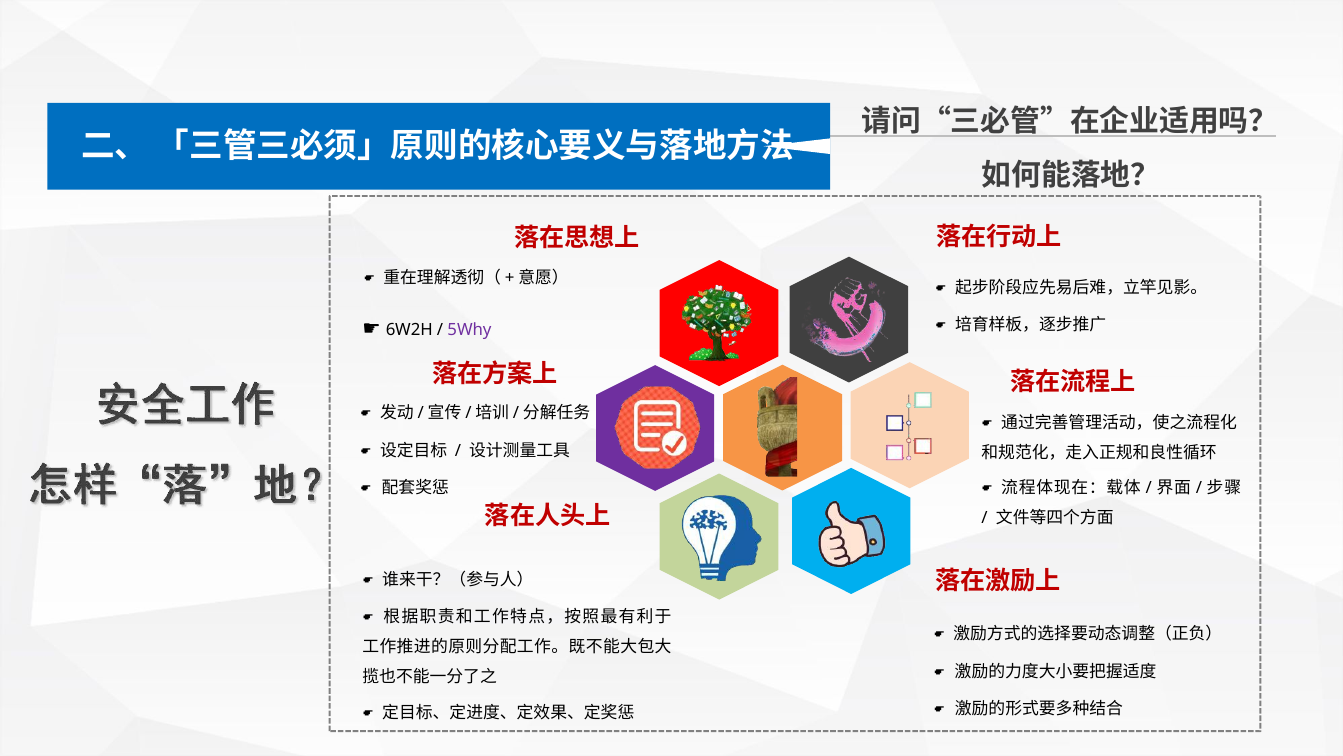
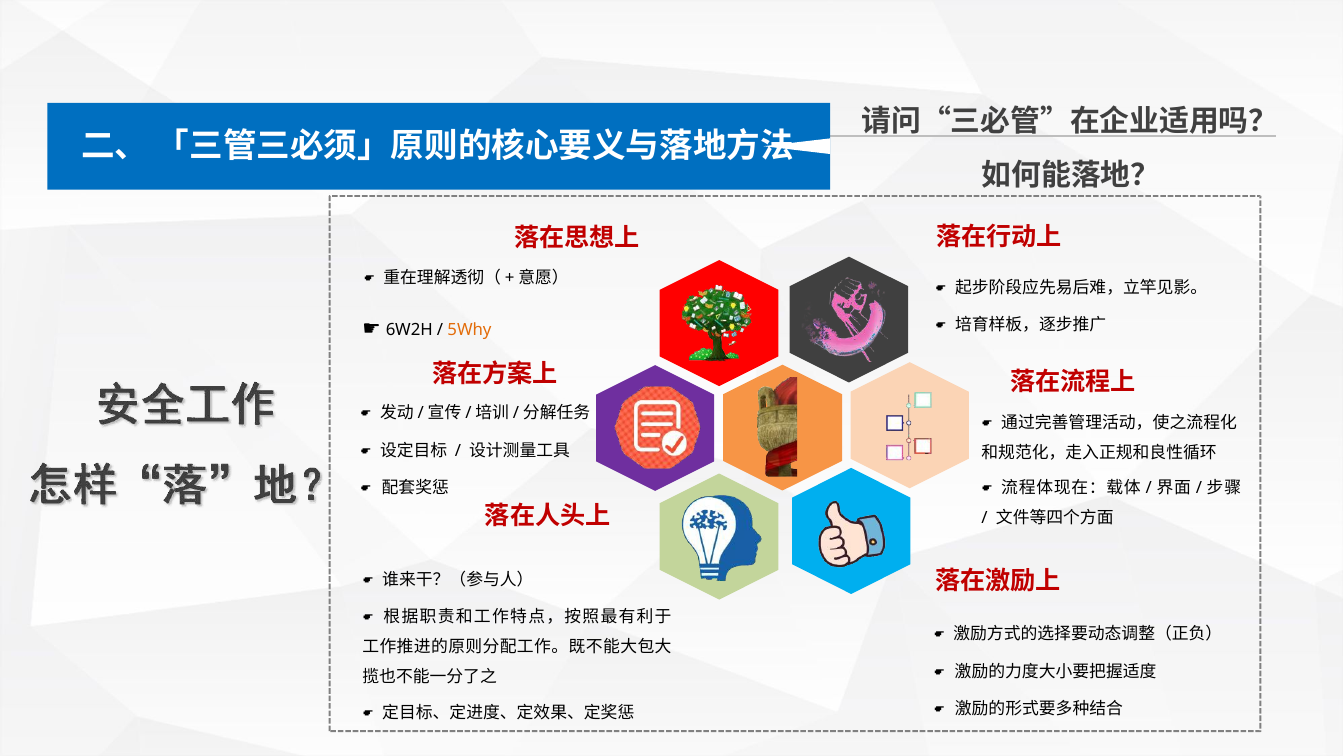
5Why colour: purple -> orange
